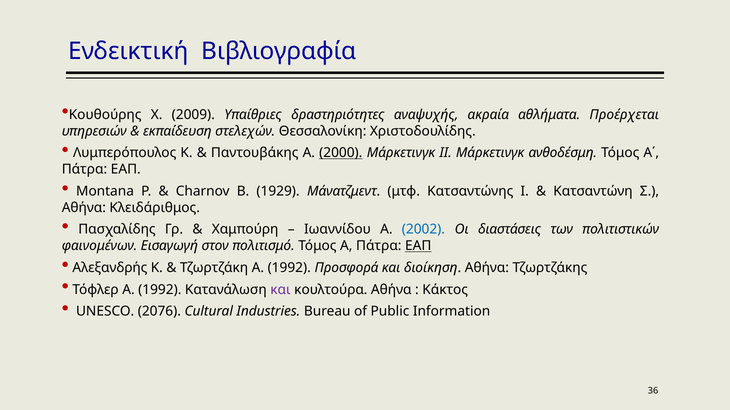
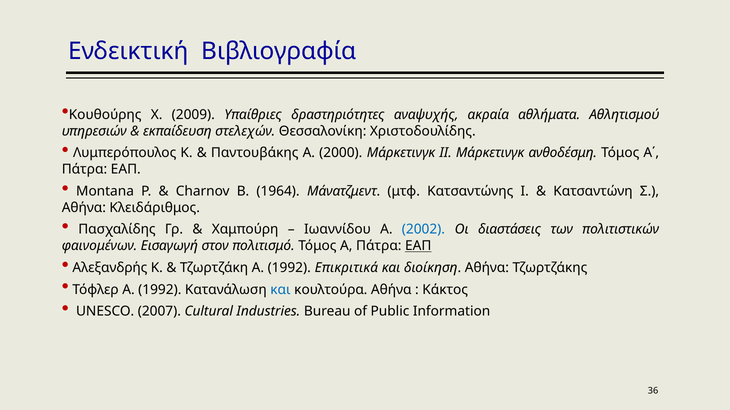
Προέρχεται: Προέρχεται -> Αθλητισμού
2000 underline: present -> none
1929: 1929 -> 1964
Προσφορά: Προσφορά -> Επικριτικά
και at (280, 290) colour: purple -> blue
2076: 2076 -> 2007
